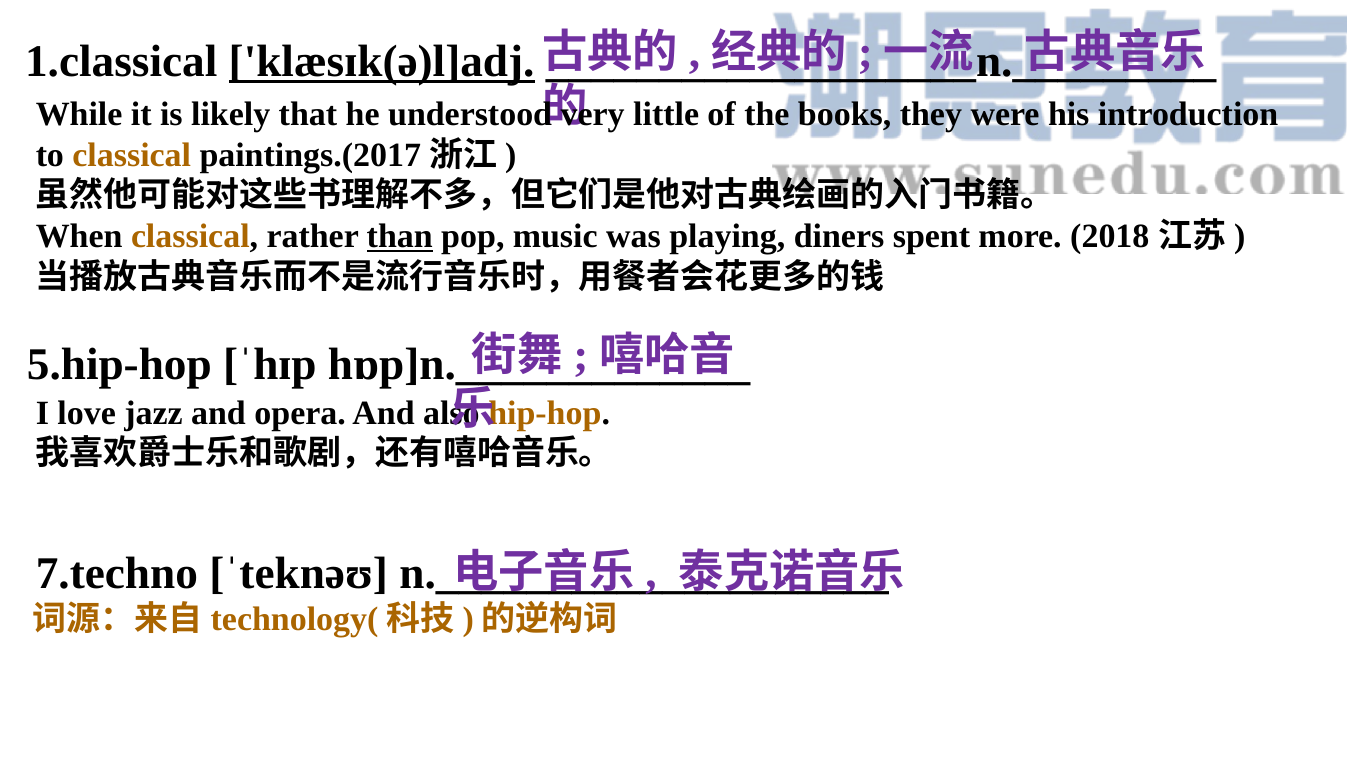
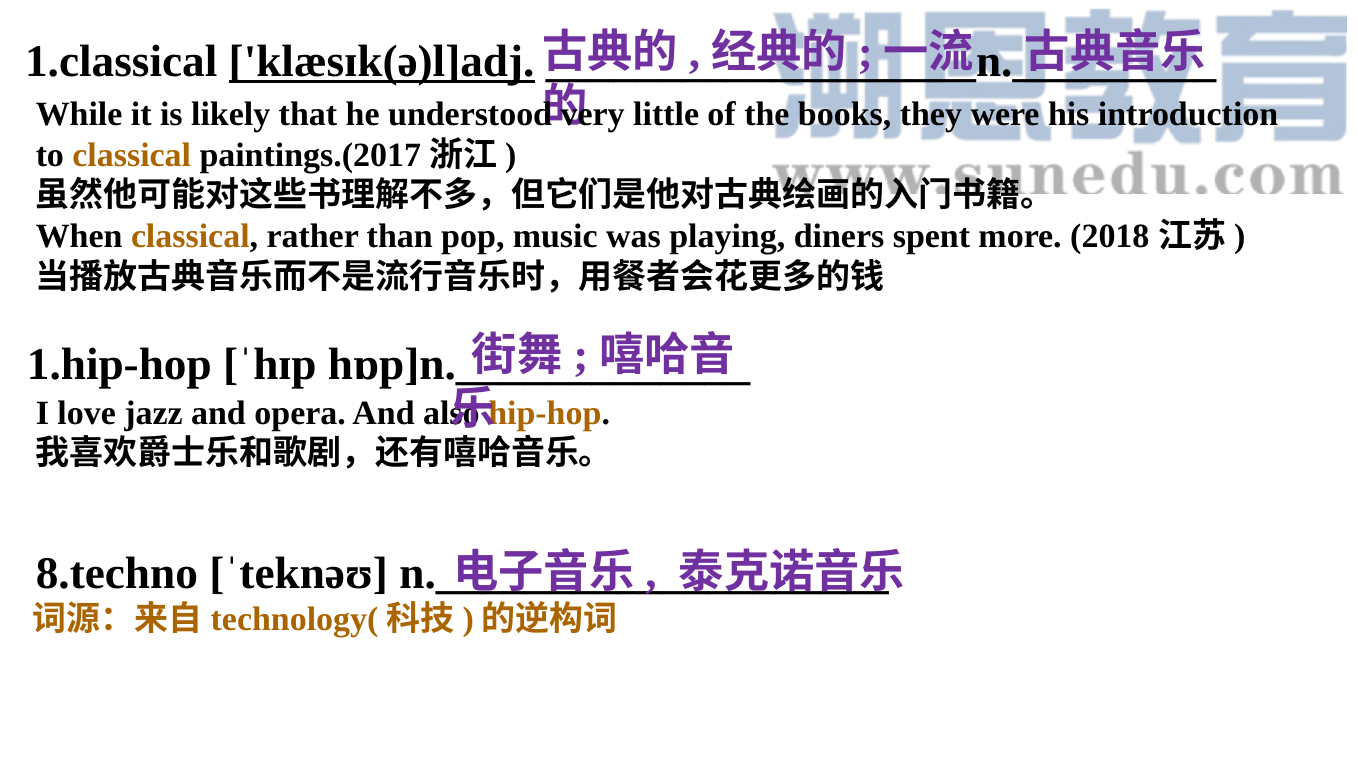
than underline: present -> none
5.hip-hop: 5.hip-hop -> 1.hip-hop
7.techno: 7.techno -> 8.techno
